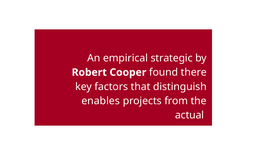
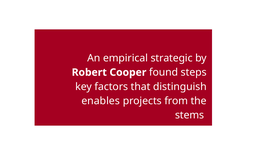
there: there -> steps
actual: actual -> stems
